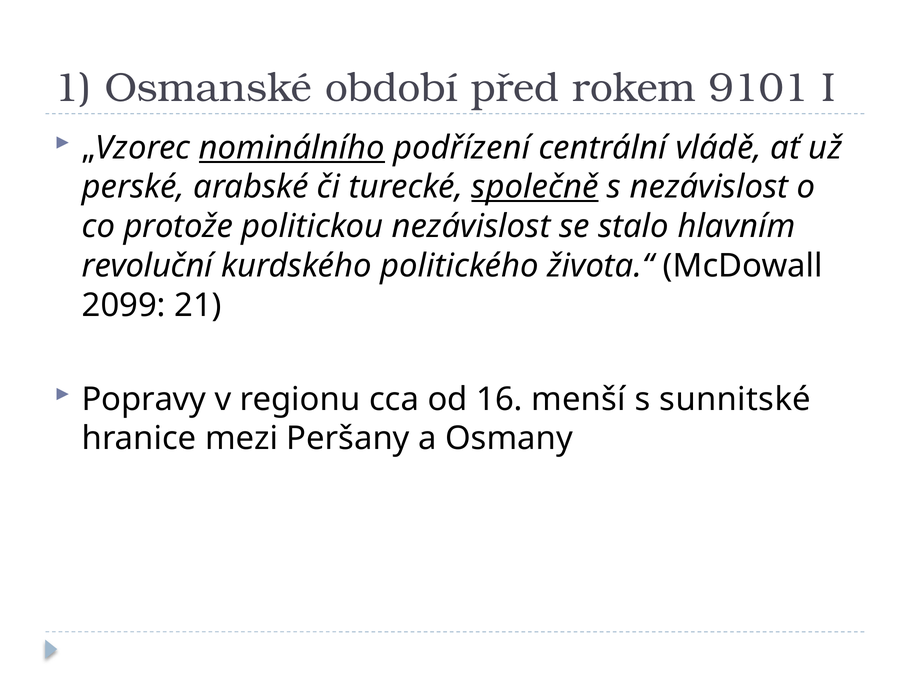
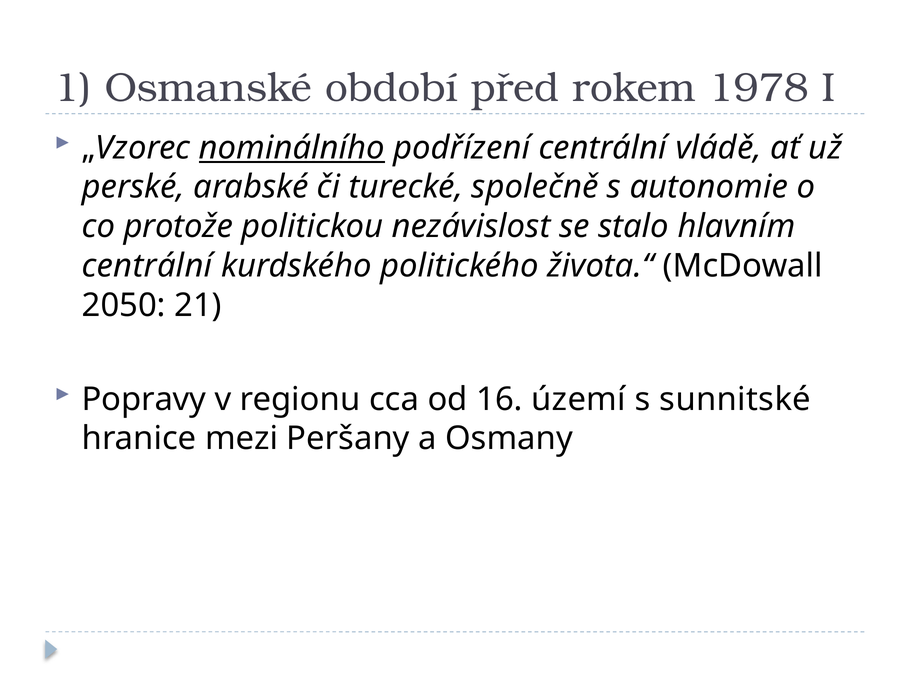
9101: 9101 -> 1978
společně underline: present -> none
s nezávislost: nezávislost -> autonomie
revoluční at (147, 266): revoluční -> centrální
2099: 2099 -> 2050
menší: menší -> území
